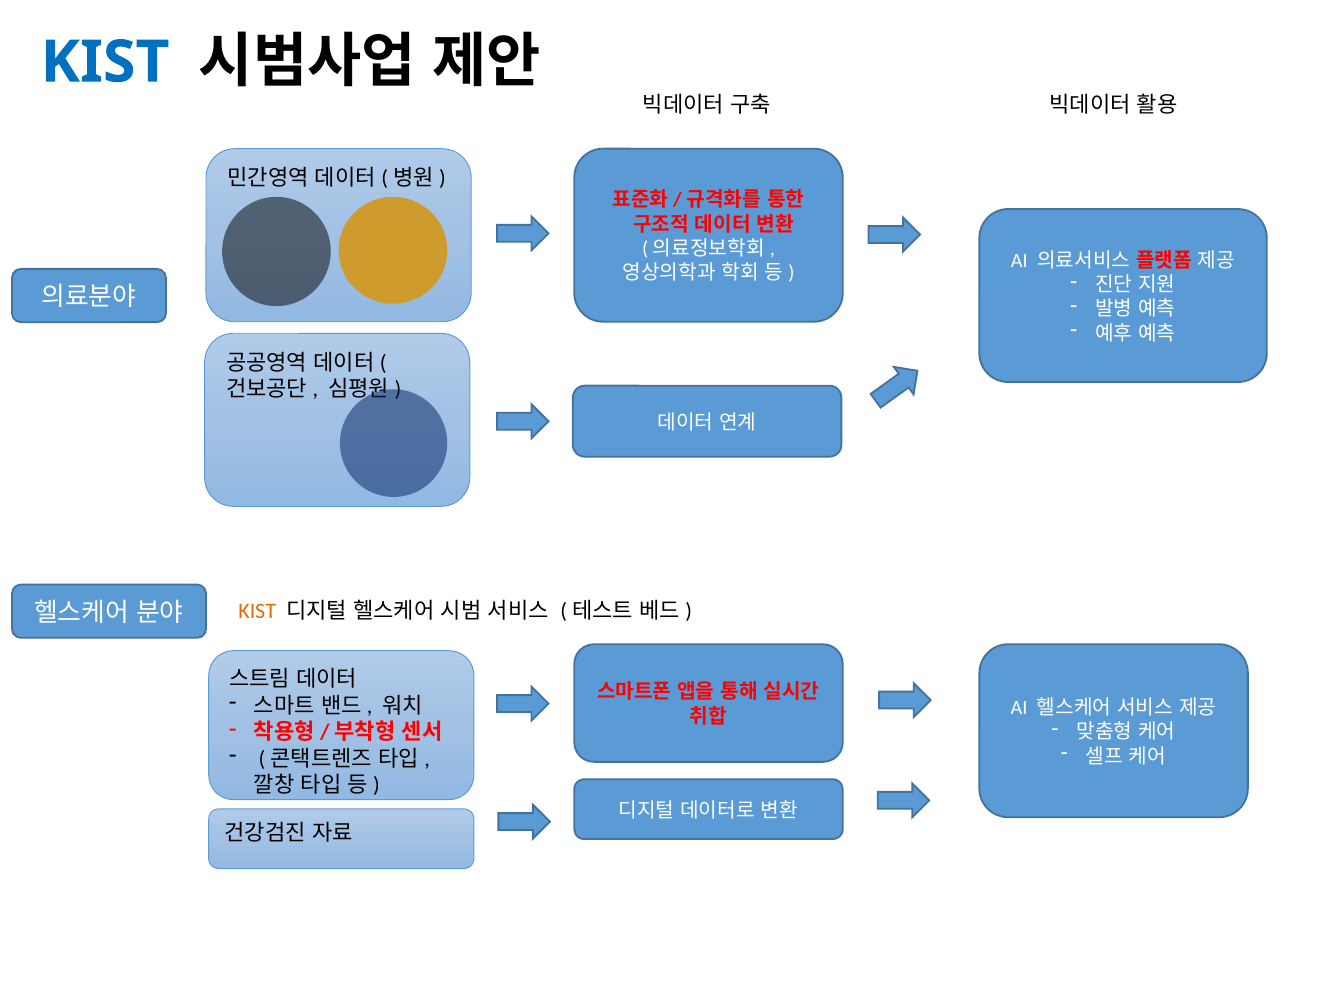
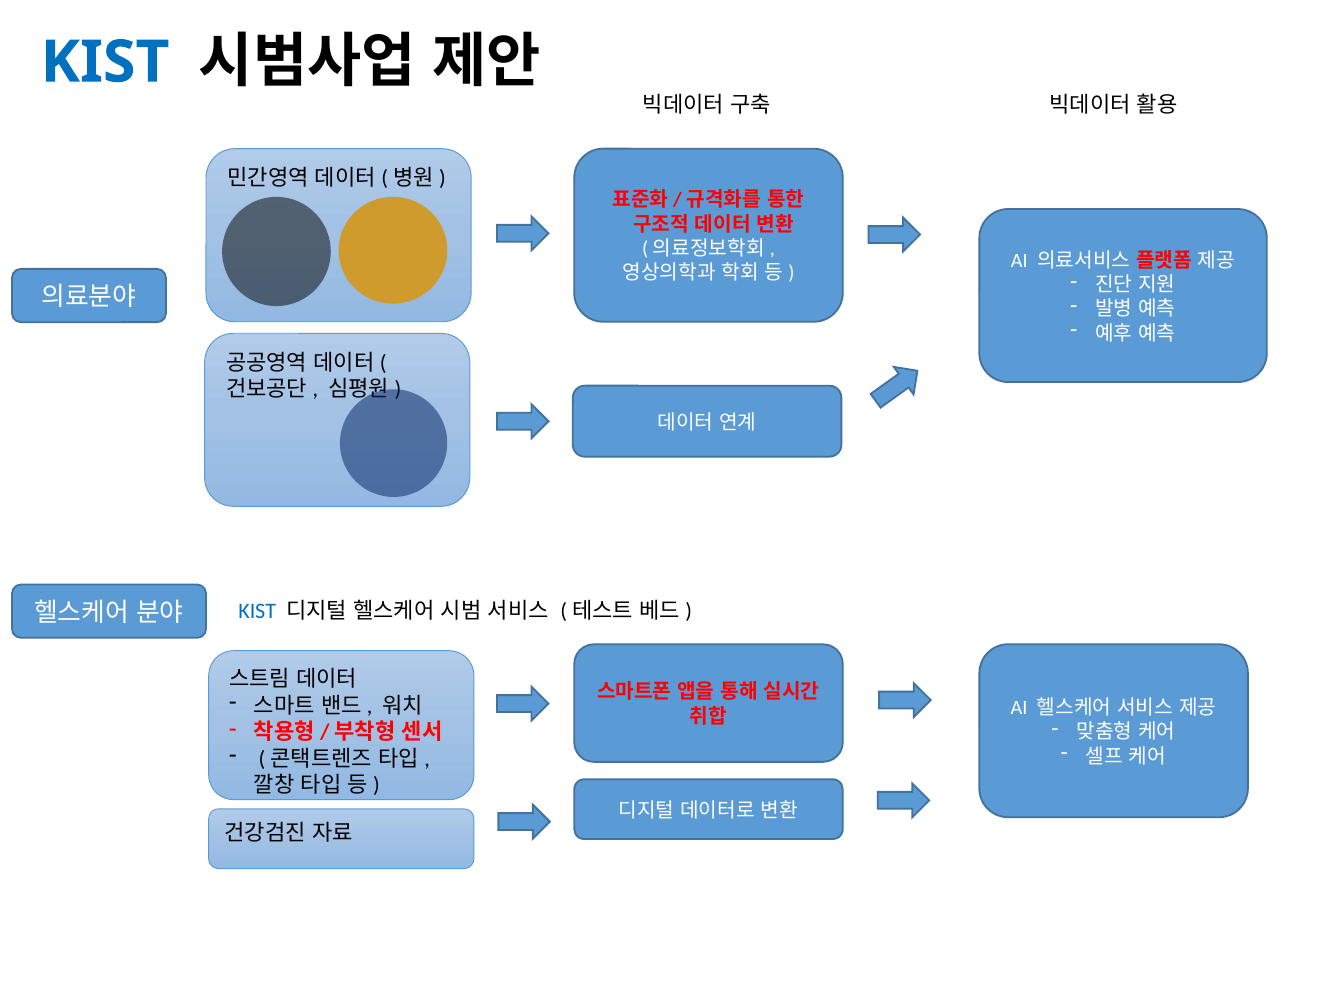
KIST at (257, 611) colour: orange -> blue
